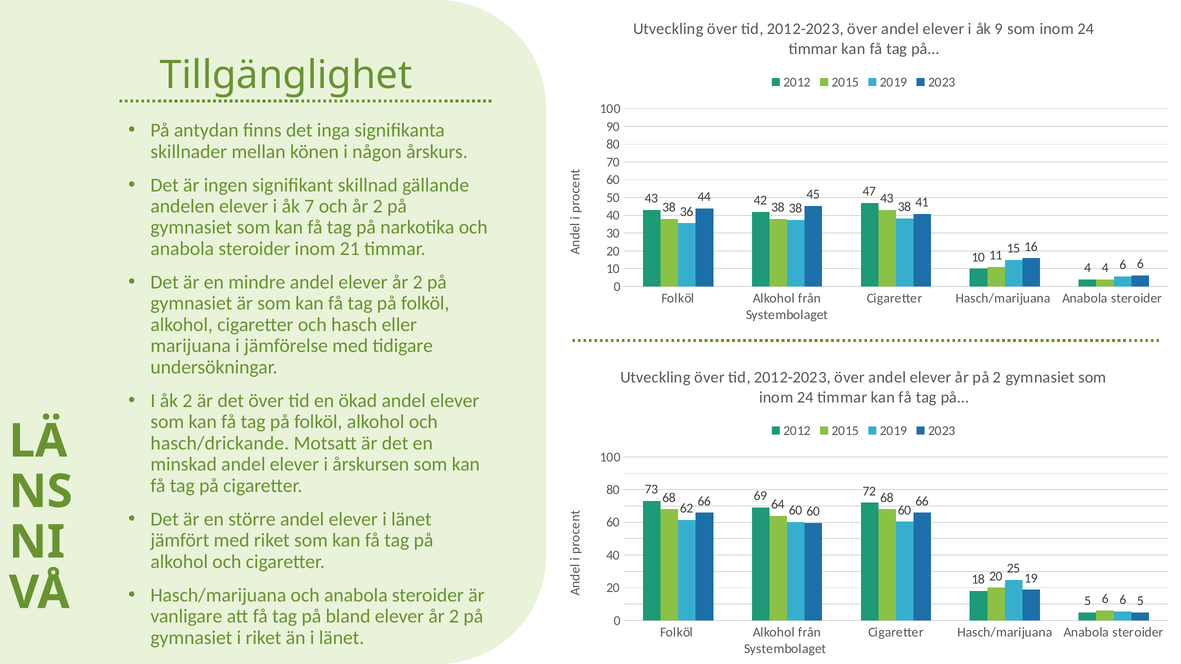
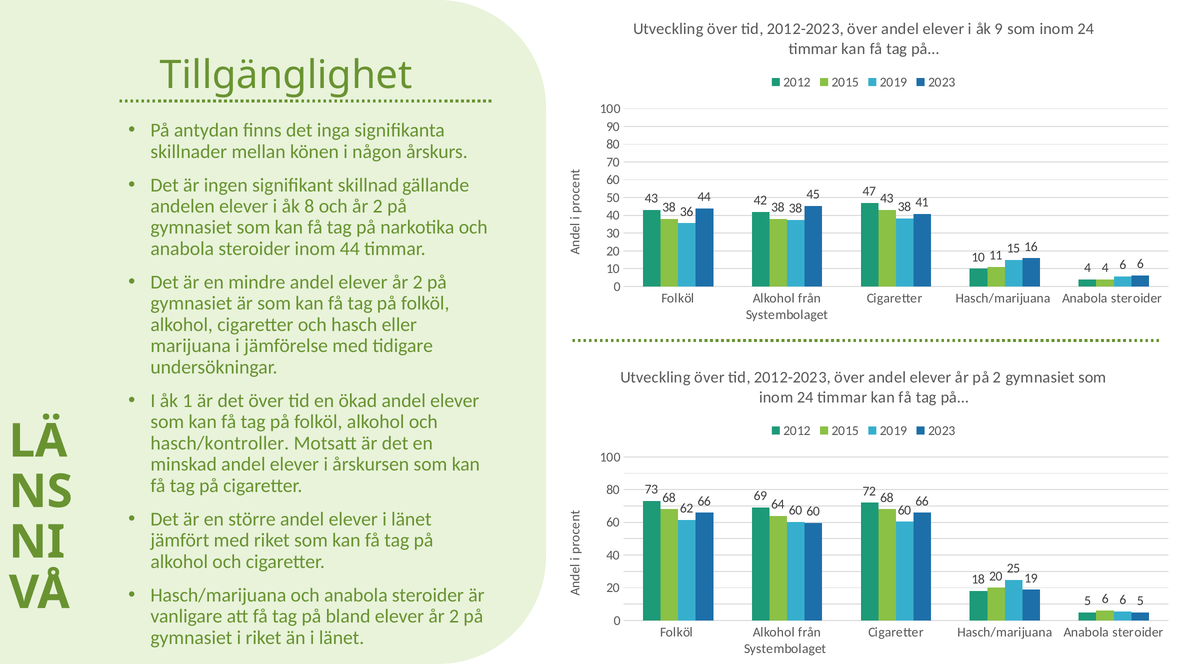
7: 7 -> 8
inom 21: 21 -> 44
åk 2: 2 -> 1
hasch/drickande: hasch/drickande -> hasch/kontroller
